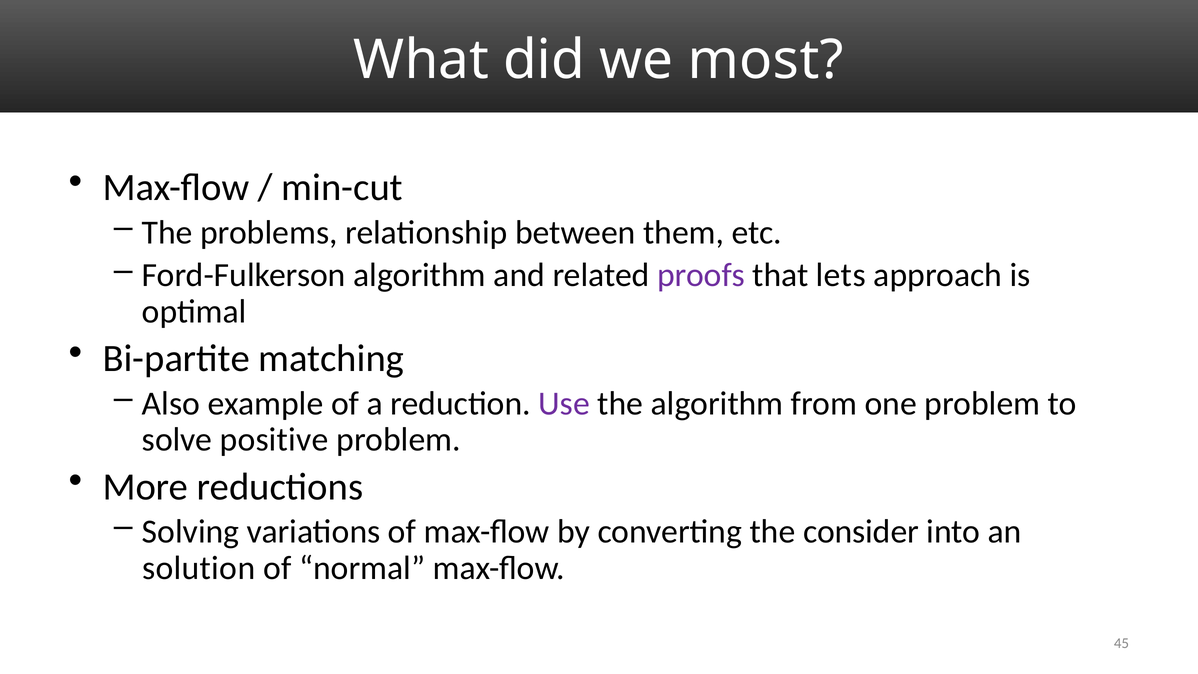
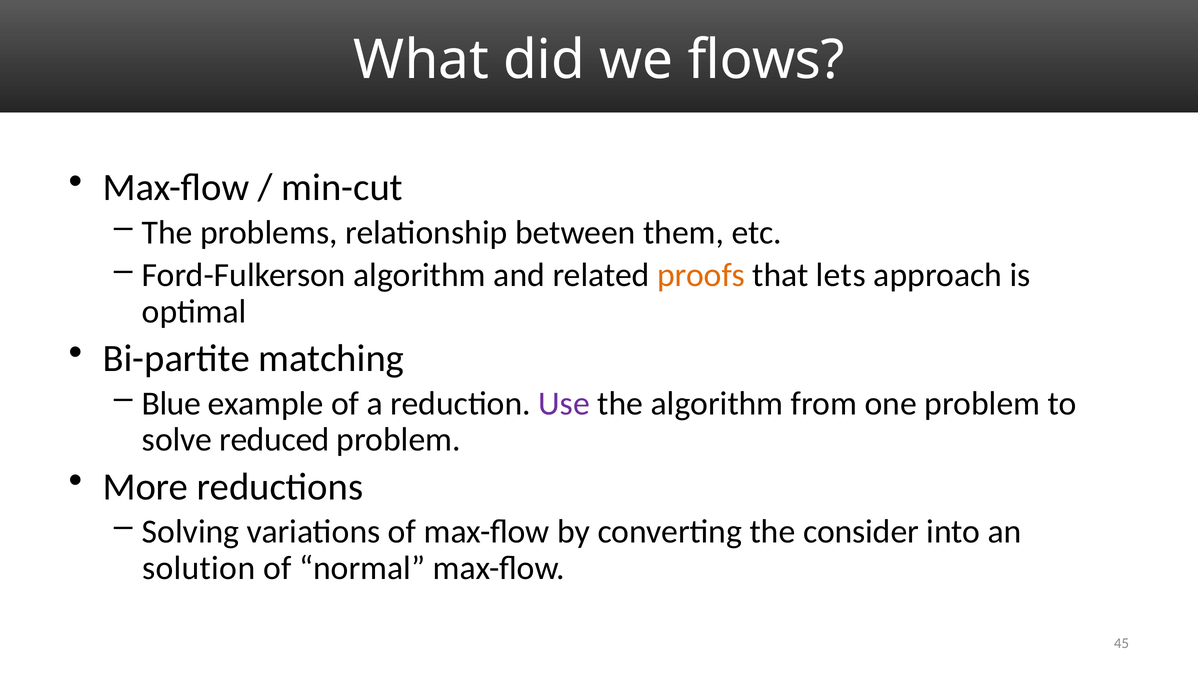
most: most -> flows
proofs colour: purple -> orange
Also: Also -> Blue
positive: positive -> reduced
